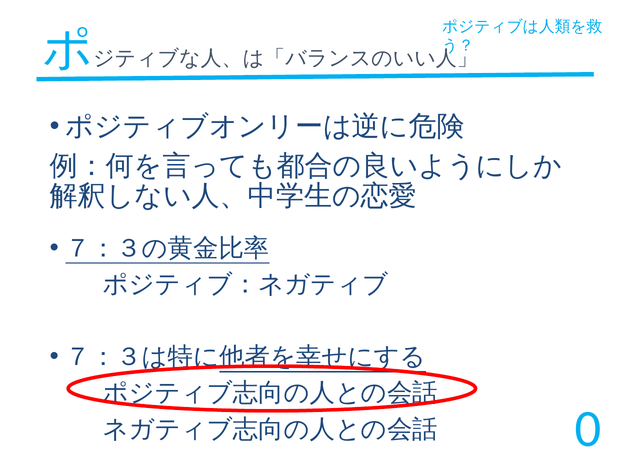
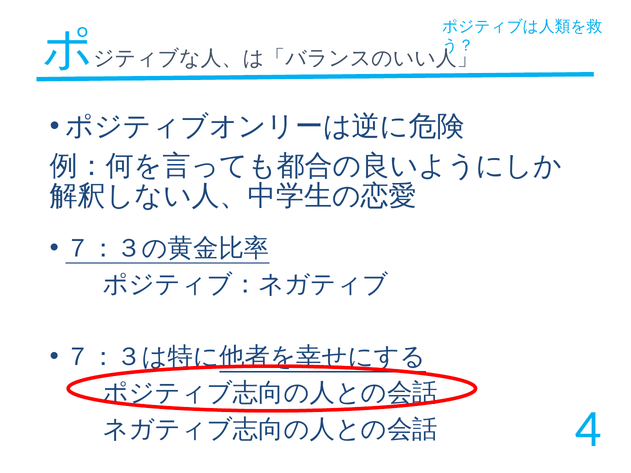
0: 0 -> 4
